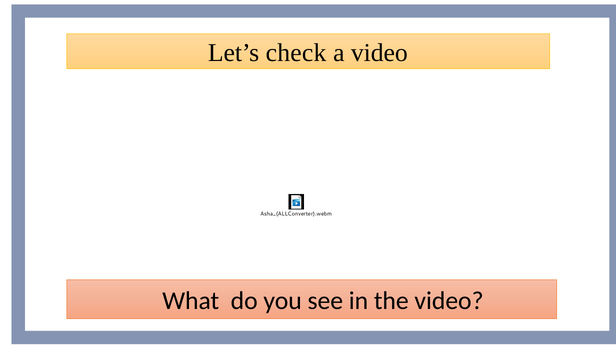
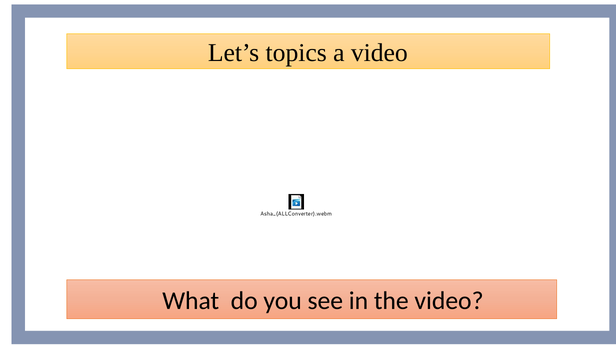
check: check -> topics
